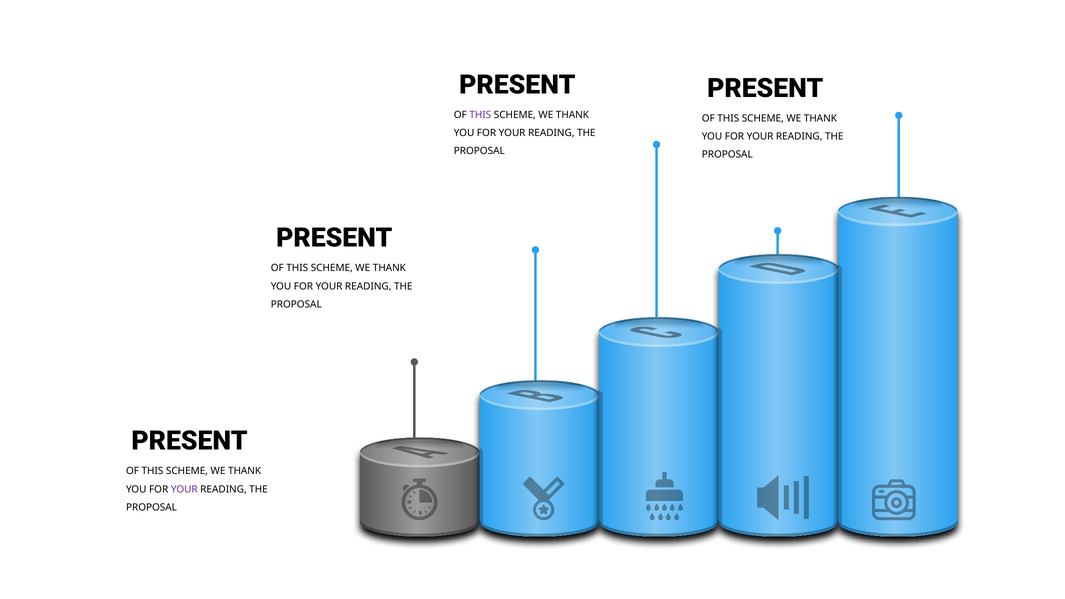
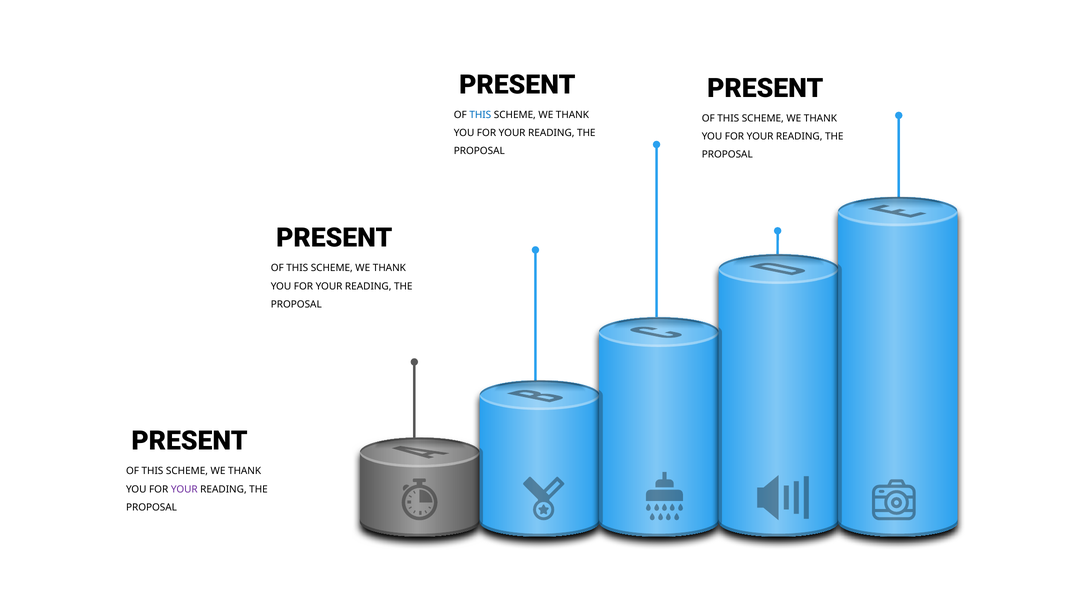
THIS at (480, 115) colour: purple -> blue
